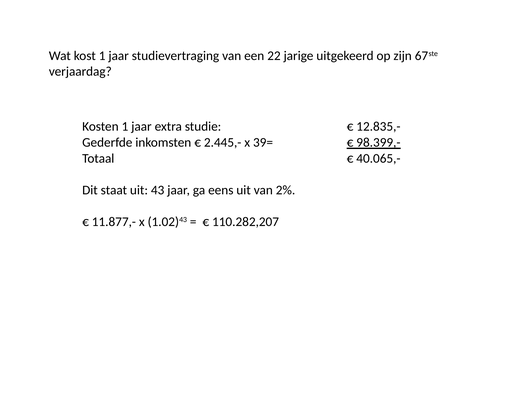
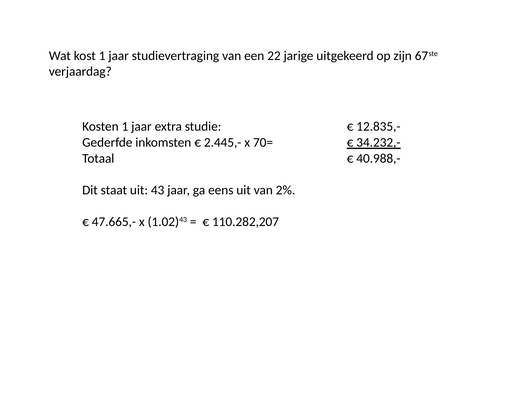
39=: 39= -> 70=
98.399,-: 98.399,- -> 34.232,-
40.065,-: 40.065,- -> 40.988,-
11.877,-: 11.877,- -> 47.665,-
